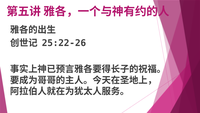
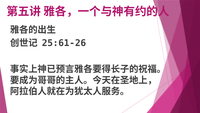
25:22-26: 25:22-26 -> 25:61-26
